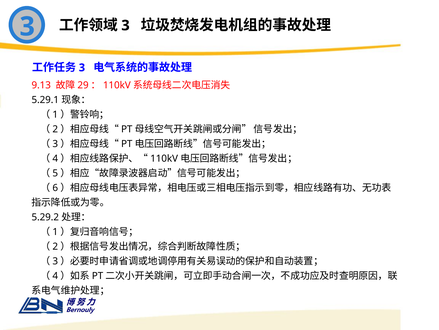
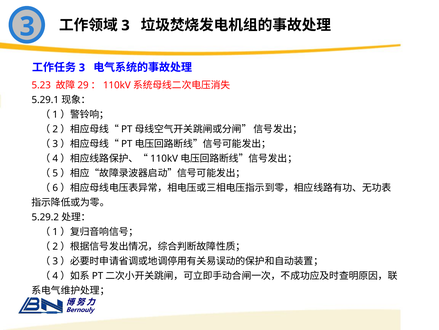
9.13: 9.13 -> 5.23
